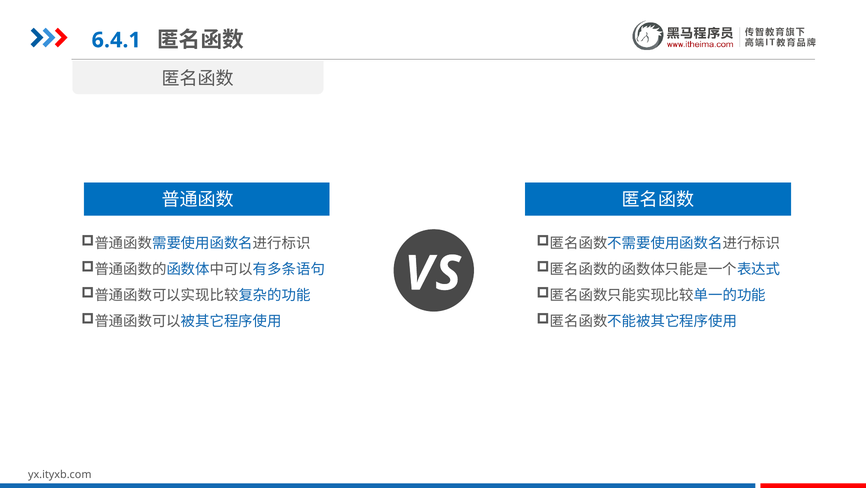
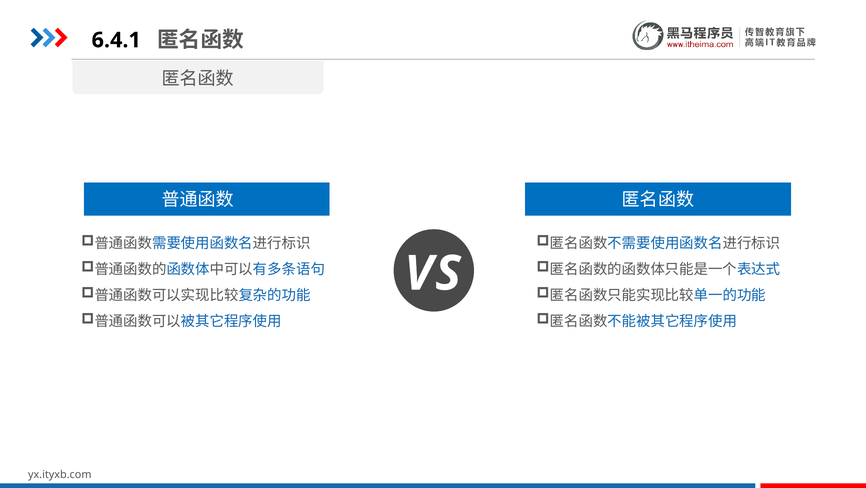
6.4.1 colour: blue -> black
